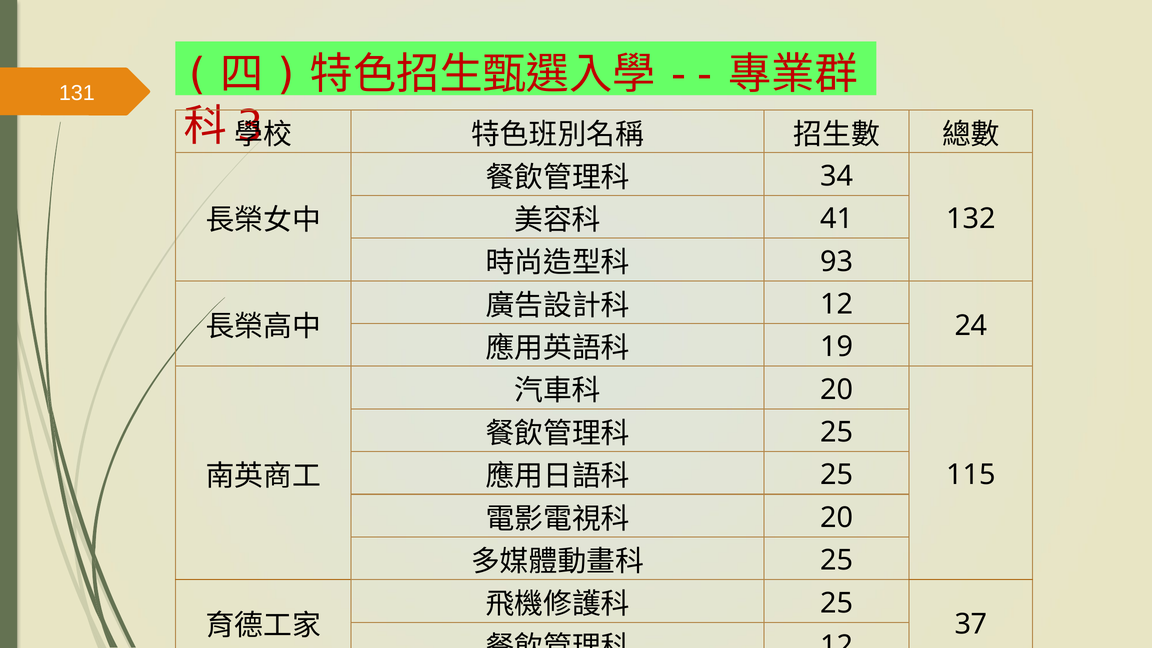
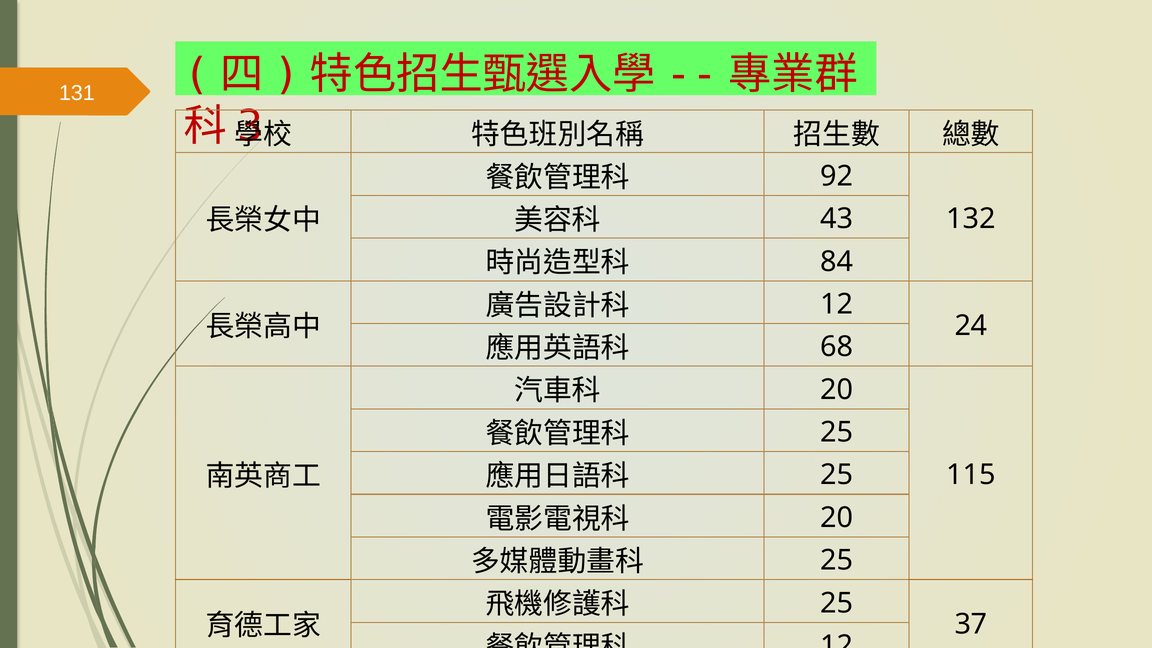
34: 34 -> 92
41: 41 -> 43
93: 93 -> 84
19: 19 -> 68
